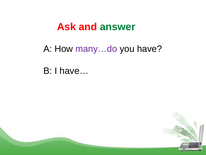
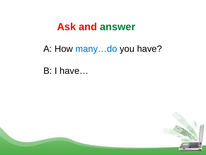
many…do colour: purple -> blue
